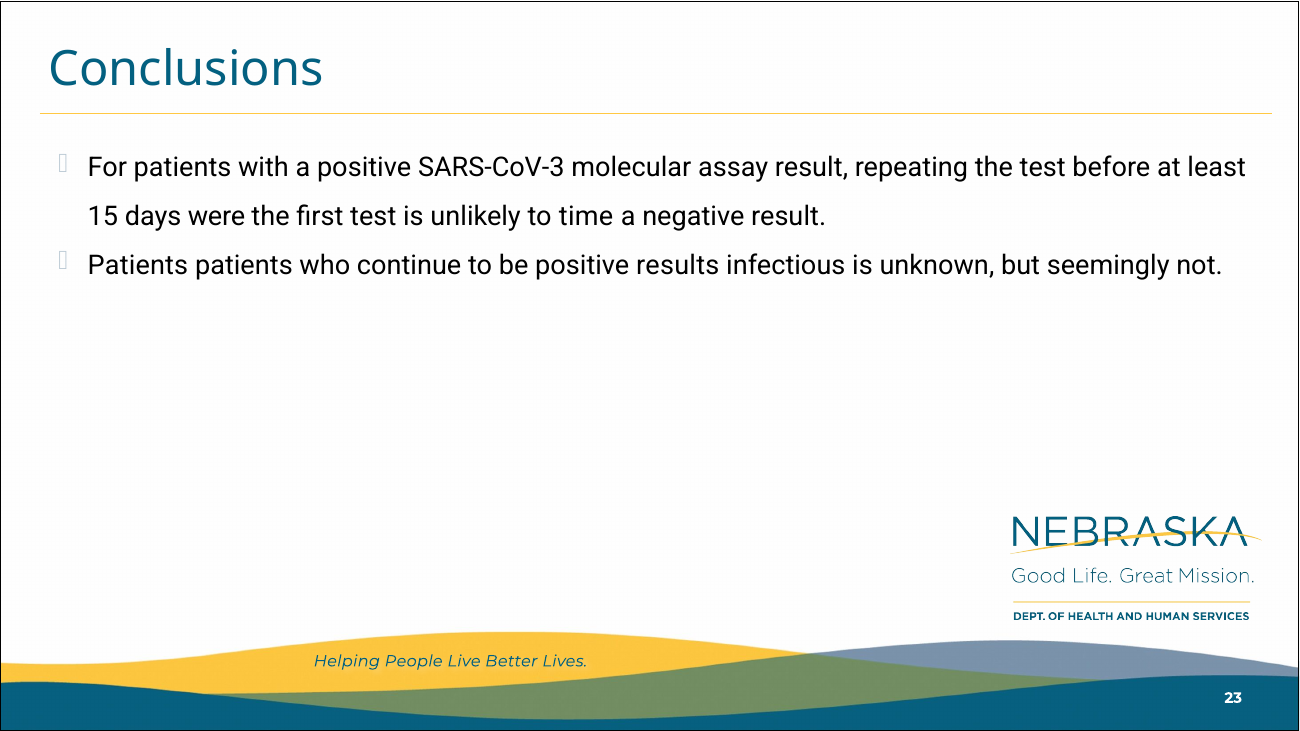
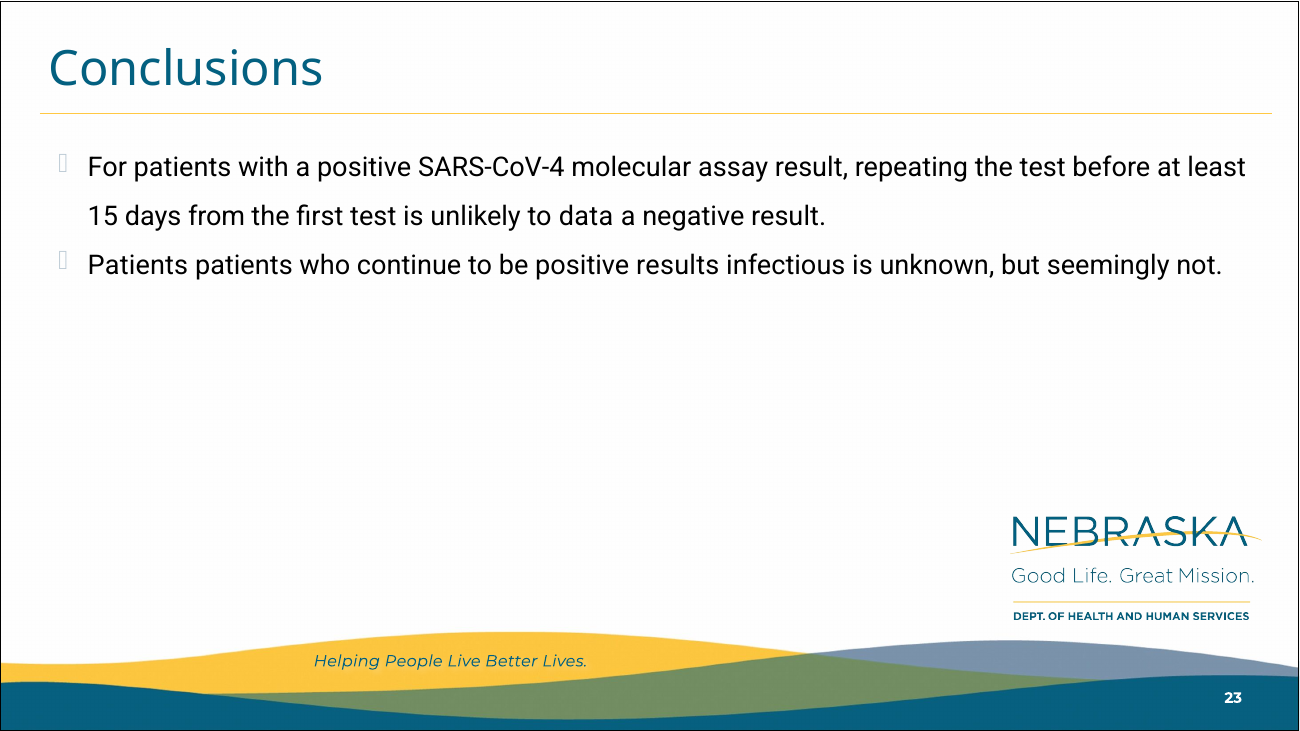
SARS-CoV-3: SARS-CoV-3 -> SARS-CoV-4
were: were -> from
time: time -> data
